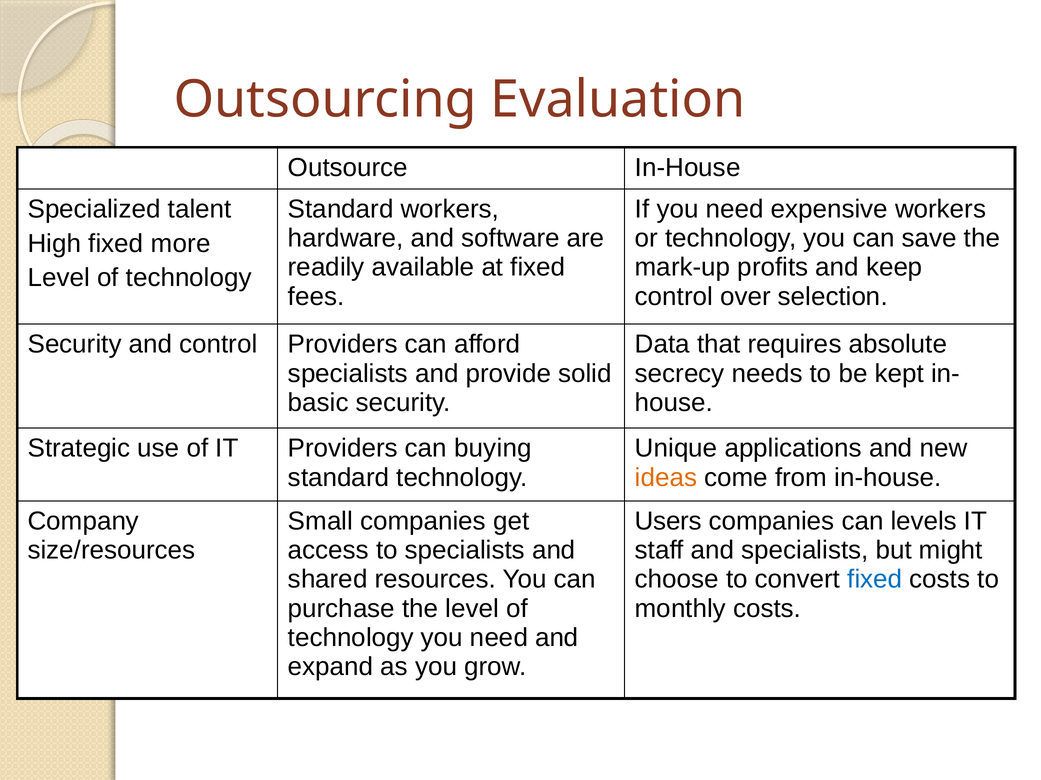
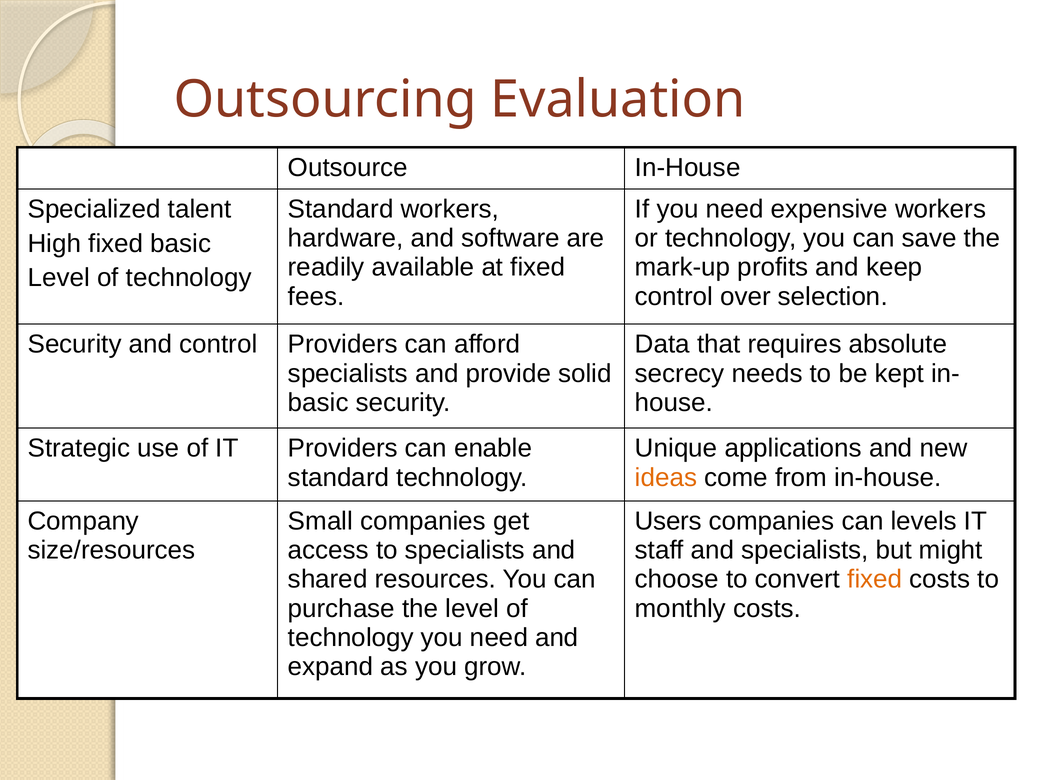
fixed more: more -> basic
buying: buying -> enable
fixed at (875, 580) colour: blue -> orange
